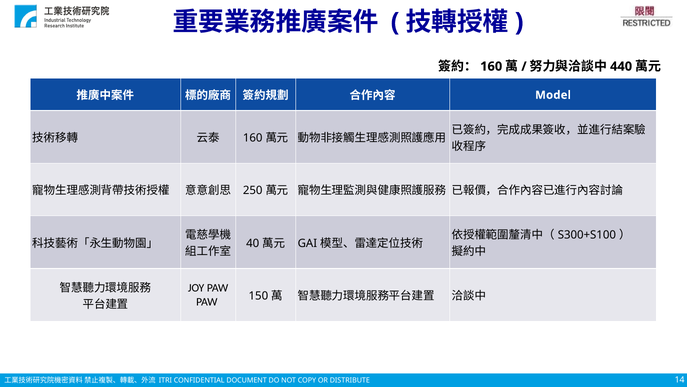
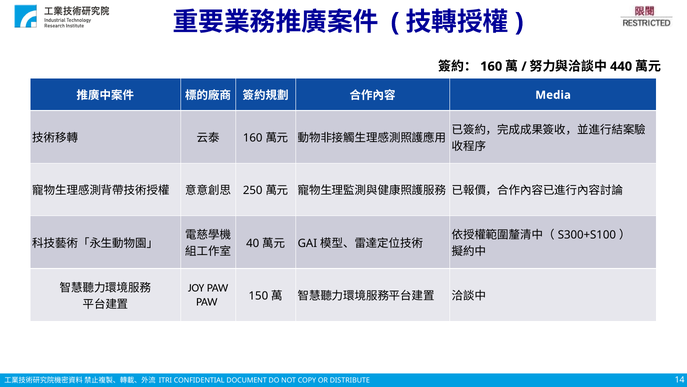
Model: Model -> Media
